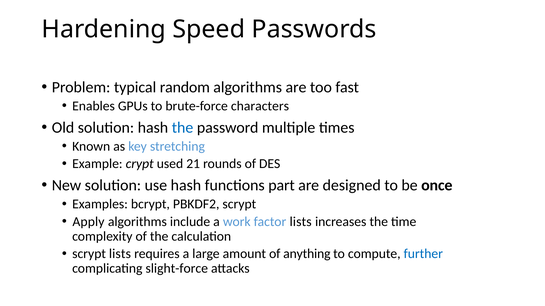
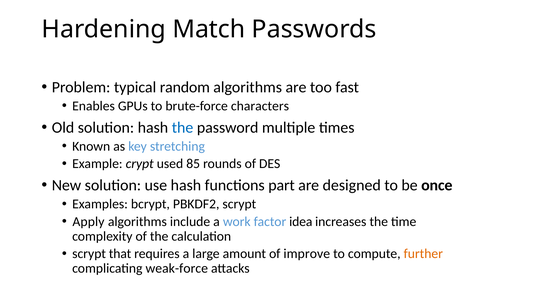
Speed: Speed -> Match
21: 21 -> 85
factor lists: lists -> idea
scrypt lists: lists -> that
anything: anything -> improve
further colour: blue -> orange
slight-force: slight-force -> weak-force
